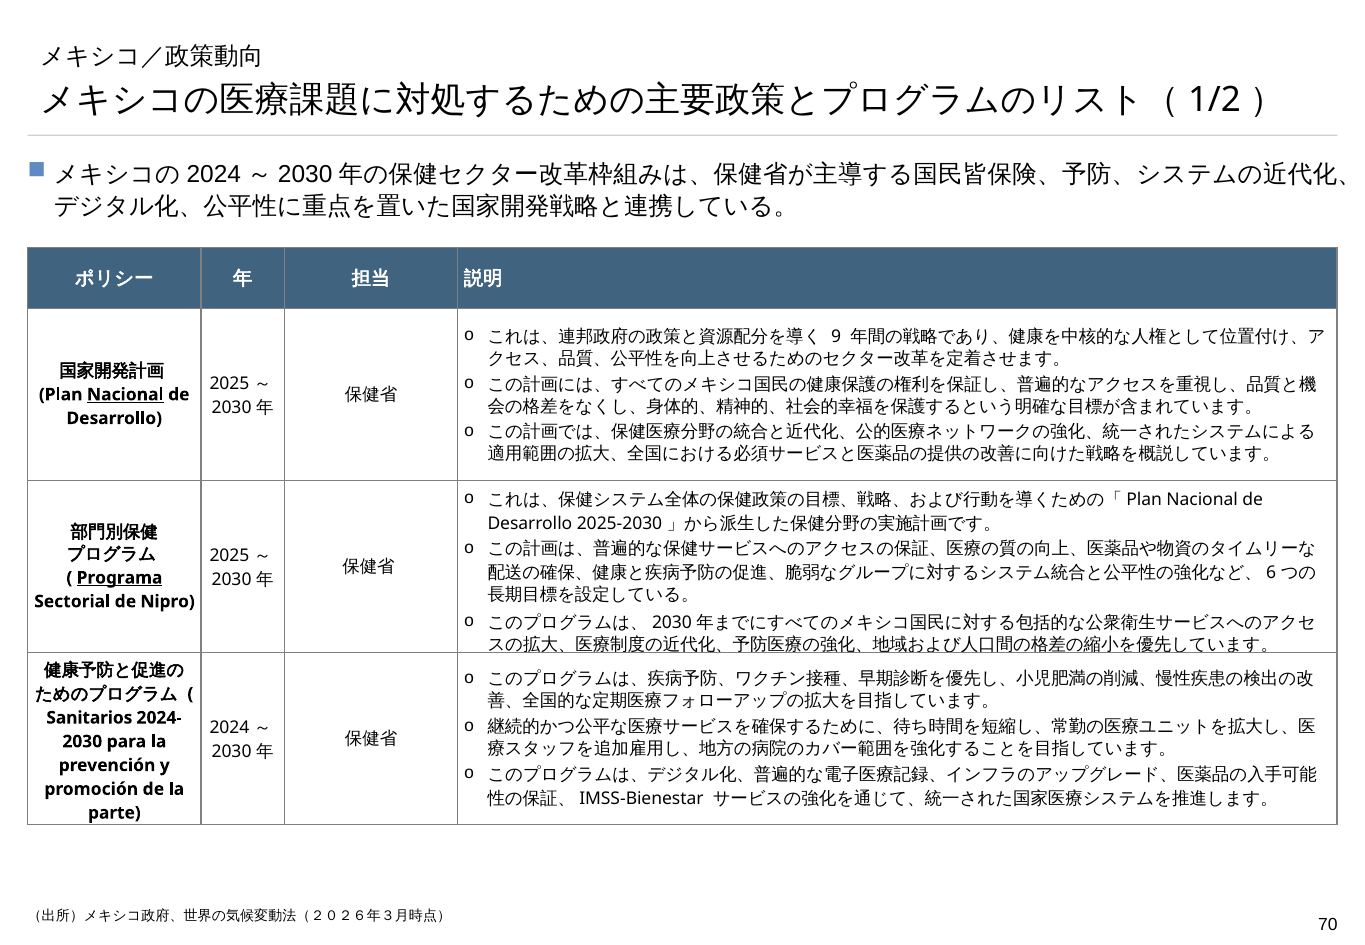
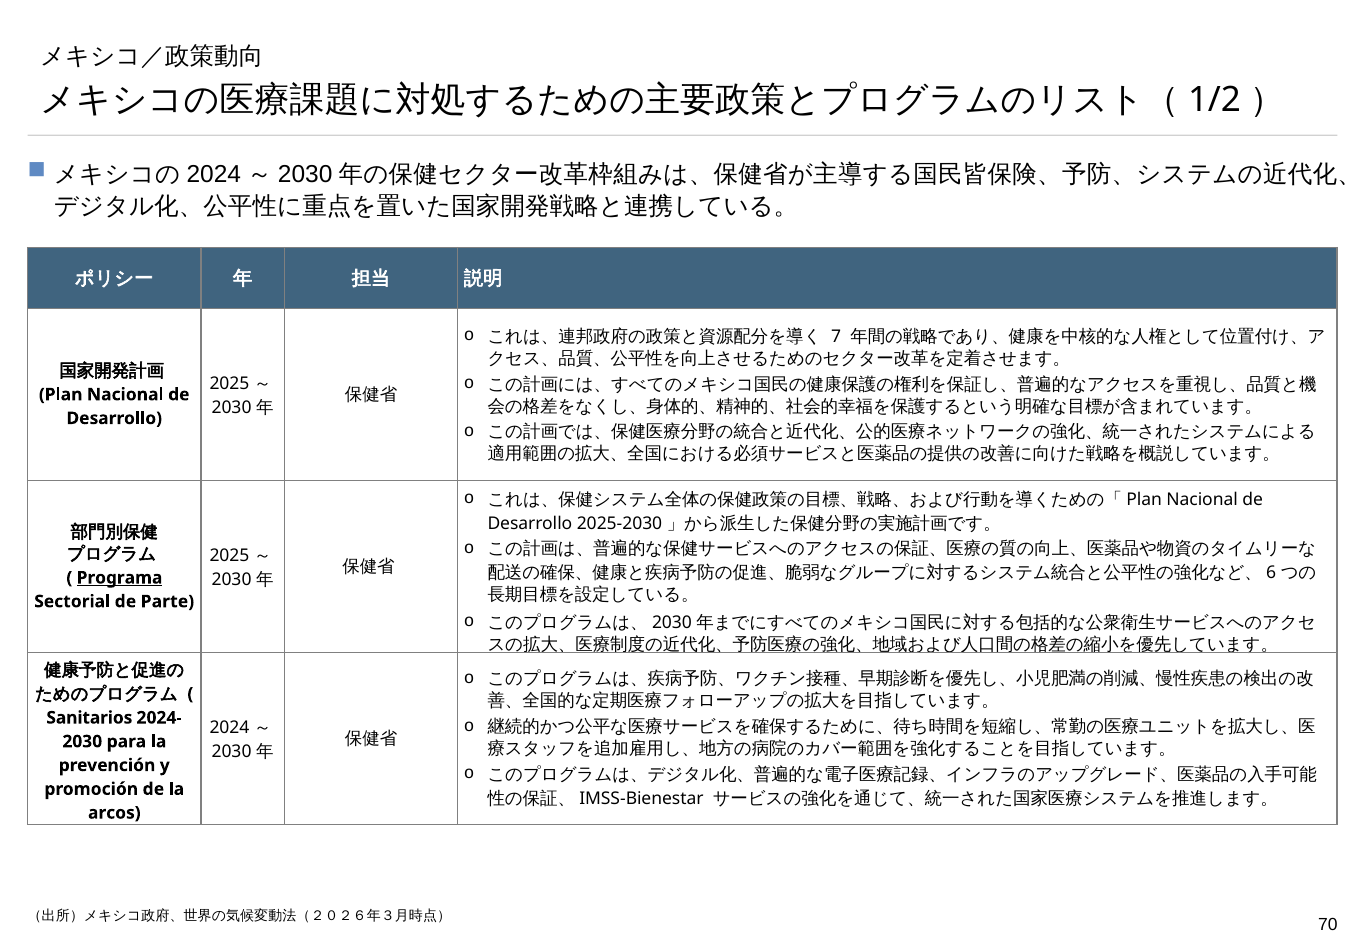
9: 9 -> 7
Nacional at (125, 395) underline: present -> none
Nipro: Nipro -> Parte
parte: parte -> arcos
